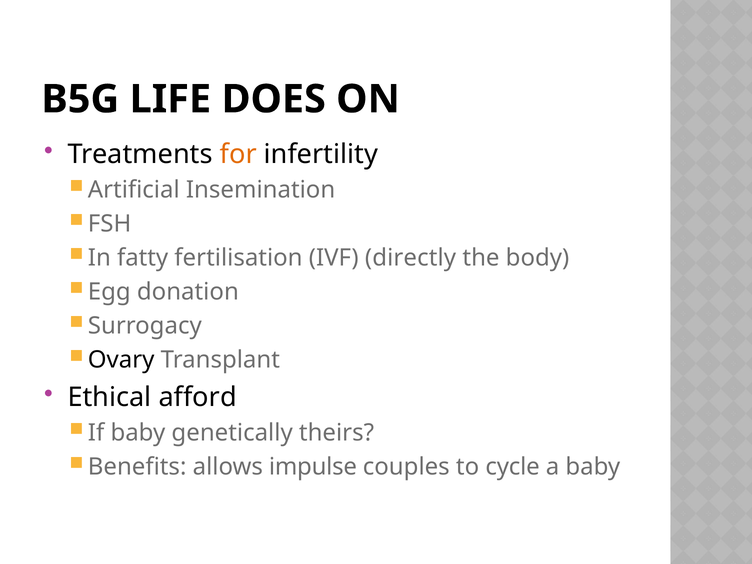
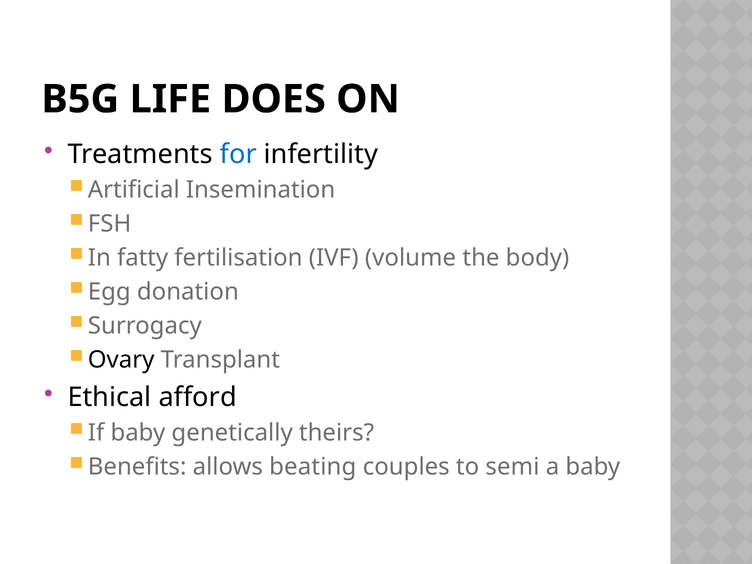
for colour: orange -> blue
directly: directly -> volume
impulse: impulse -> beating
cycle: cycle -> semi
